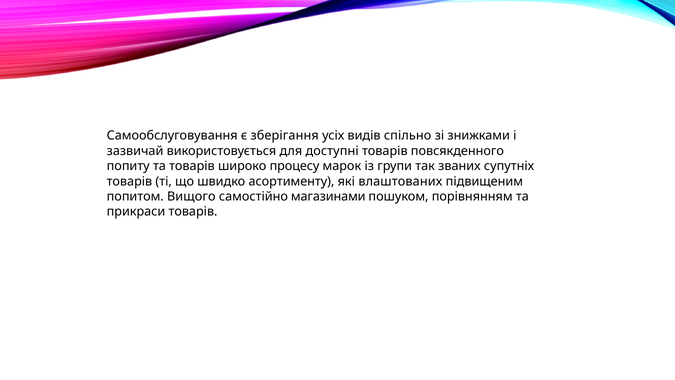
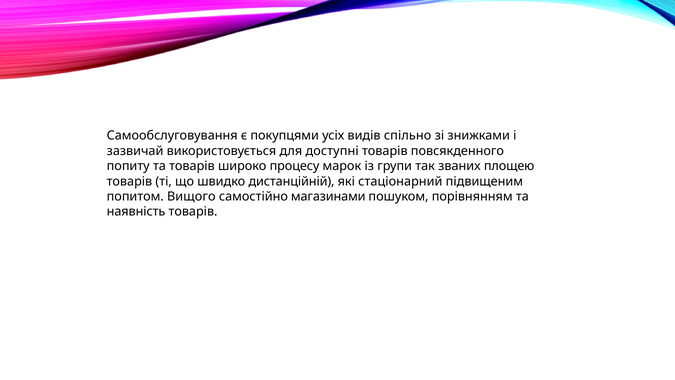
зберігання: зберігання -> покупцями
супутніх: супутніх -> площею
асортименту: асортименту -> дистанційній
влаштованих: влаштованих -> стаціонарний
прикраси: прикраси -> наявність
